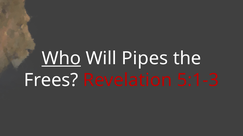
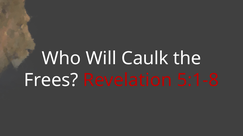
Who underline: present -> none
Pipes: Pipes -> Caulk
5:1-3: 5:1-3 -> 5:1-8
